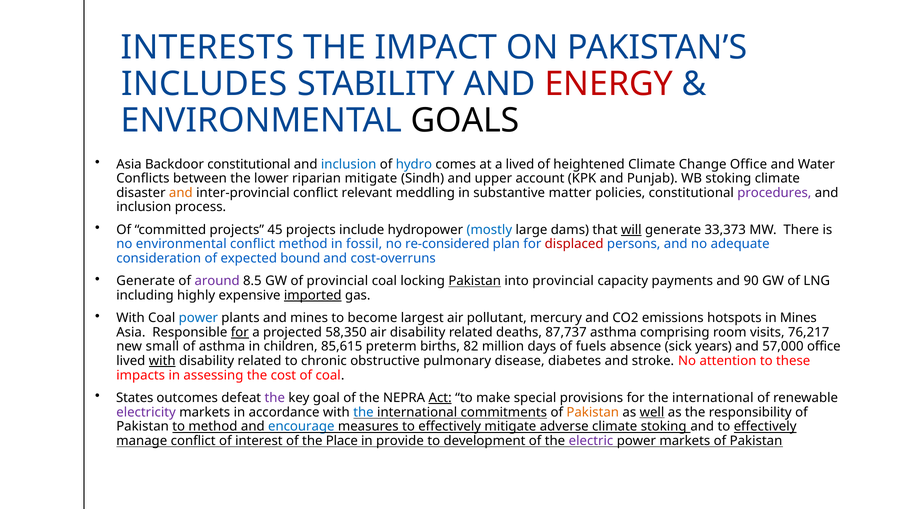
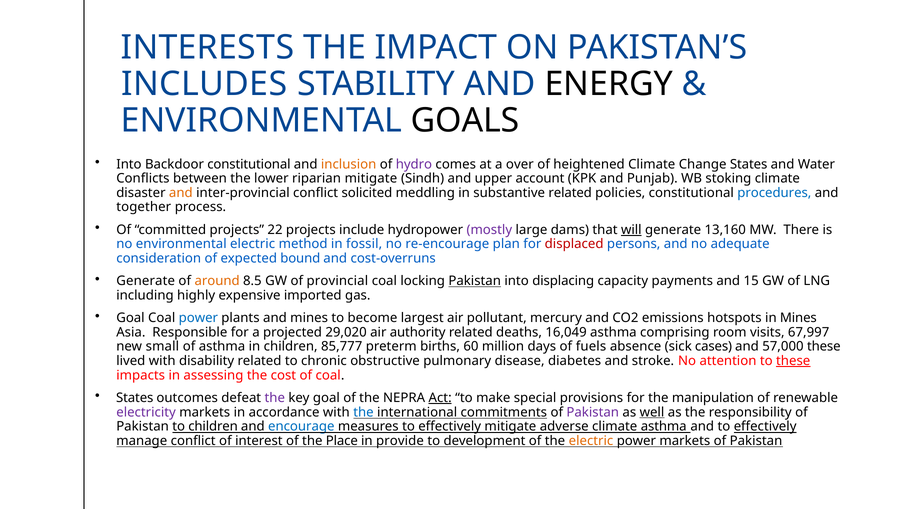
ENERGY colour: red -> black
Asia at (129, 164): Asia -> Into
inclusion at (349, 164) colour: blue -> orange
hydro colour: blue -> purple
a lived: lived -> over
Change Office: Office -> States
relevant: relevant -> solicited
substantive matter: matter -> related
procedures colour: purple -> blue
inclusion at (144, 207): inclusion -> together
45: 45 -> 22
mostly colour: blue -> purple
33,373: 33,373 -> 13,160
environmental conflict: conflict -> electric
re-considered: re-considered -> re-encourage
around colour: purple -> orange
into provincial: provincial -> displacing
90: 90 -> 15
imported underline: present -> none
With at (131, 318): With -> Goal
for at (240, 332) underline: present -> none
58,350: 58,350 -> 29,020
air disability: disability -> authority
87,737: 87,737 -> 16,049
76,217: 76,217 -> 67,997
85,615: 85,615 -> 85,777
82: 82 -> 60
years: years -> cases
57,000 office: office -> these
with at (162, 361) underline: present -> none
these at (793, 361) underline: none -> present
for the international: international -> manipulation
Pakistan at (593, 412) colour: orange -> purple
to method: method -> children
climate stoking: stoking -> asthma
electric at (591, 441) colour: purple -> orange
